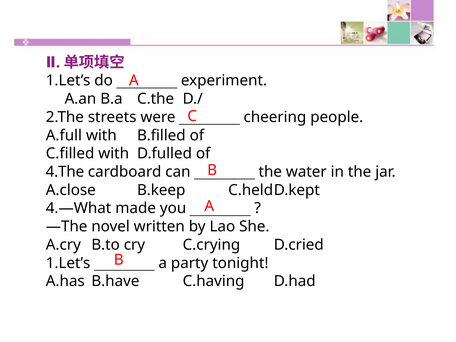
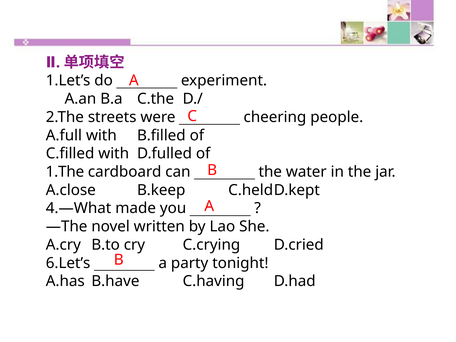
4.The: 4.The -> 1.The
1.Let’s at (68, 263): 1.Let’s -> 6.Let’s
